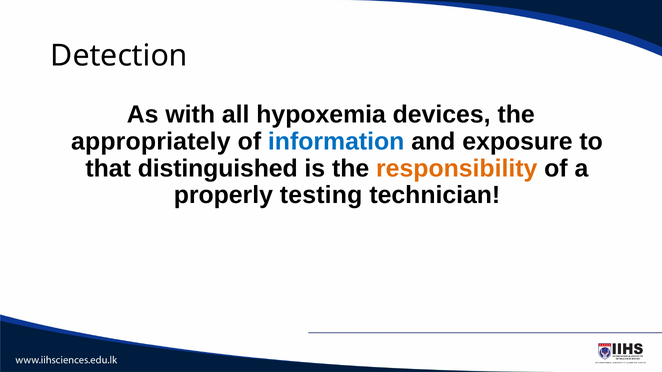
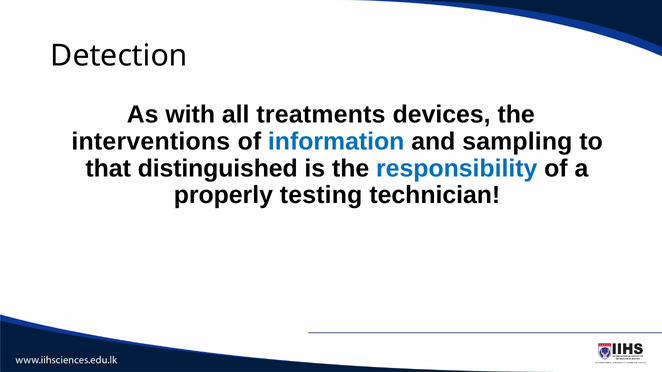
hypoxemia: hypoxemia -> treatments
appropriately: appropriately -> interventions
exposure: exposure -> sampling
responsibility colour: orange -> blue
